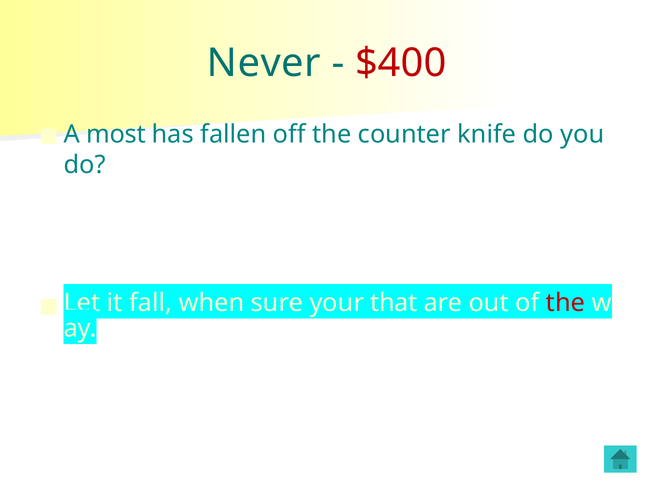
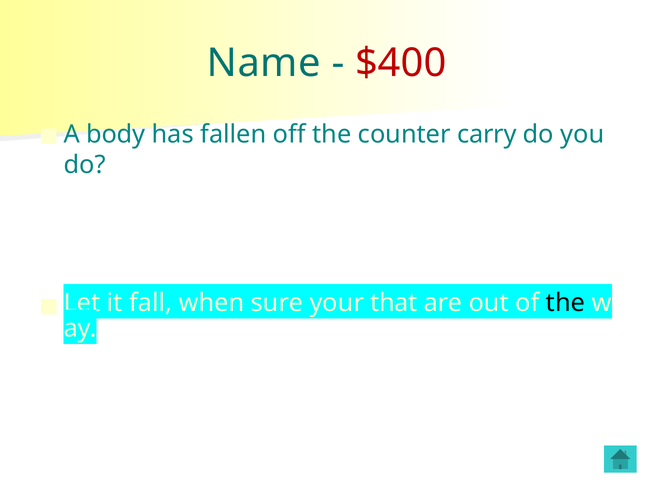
Never: Never -> Name
most: most -> body
knife: knife -> carry
the at (566, 303) colour: red -> black
